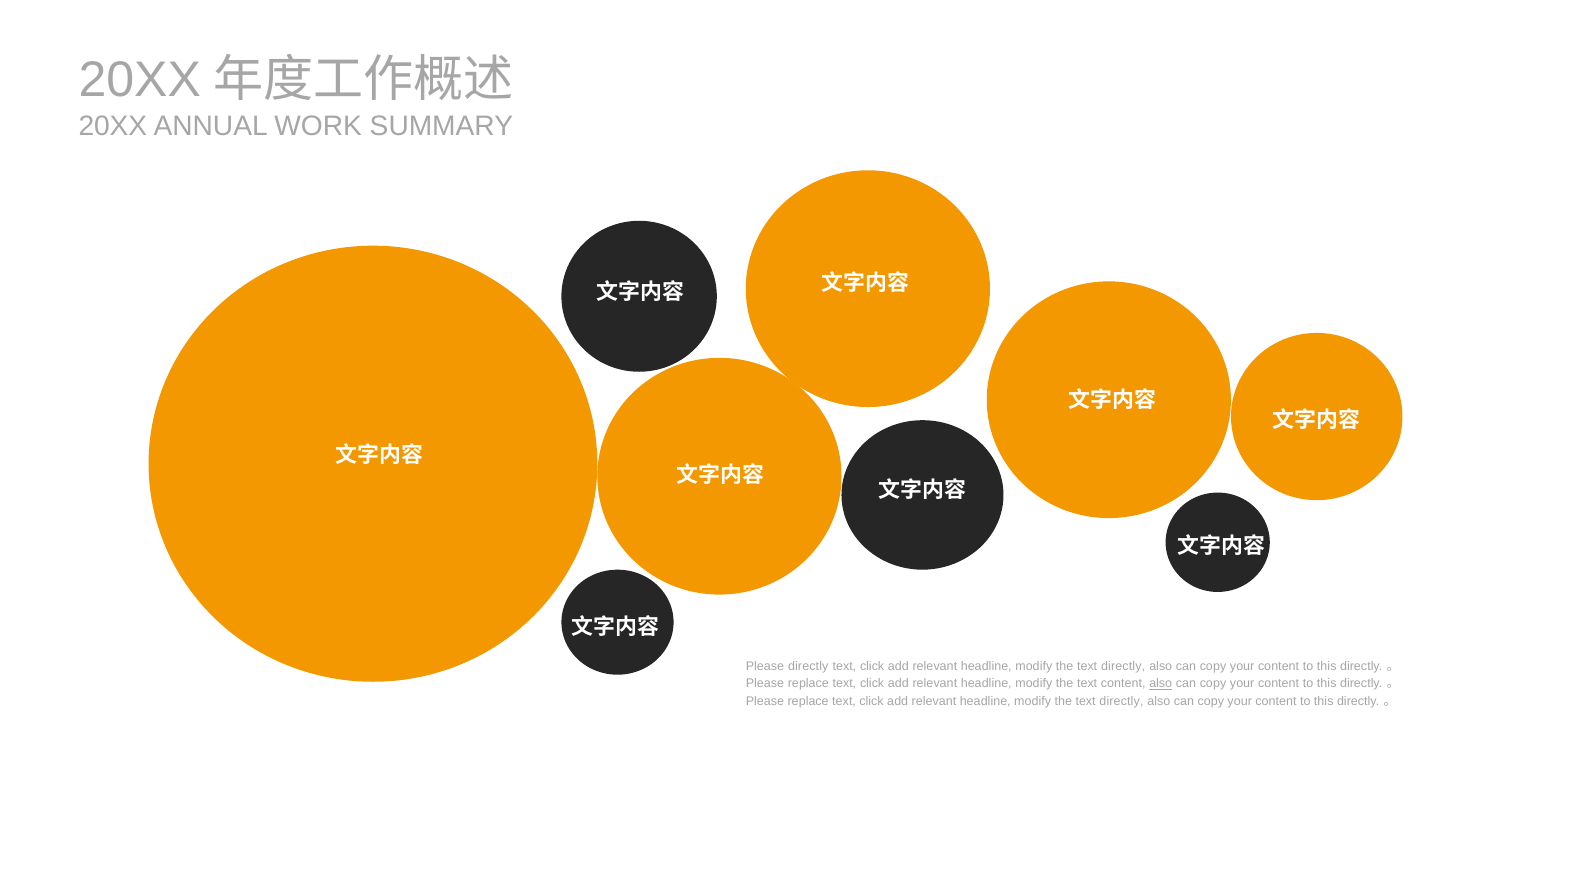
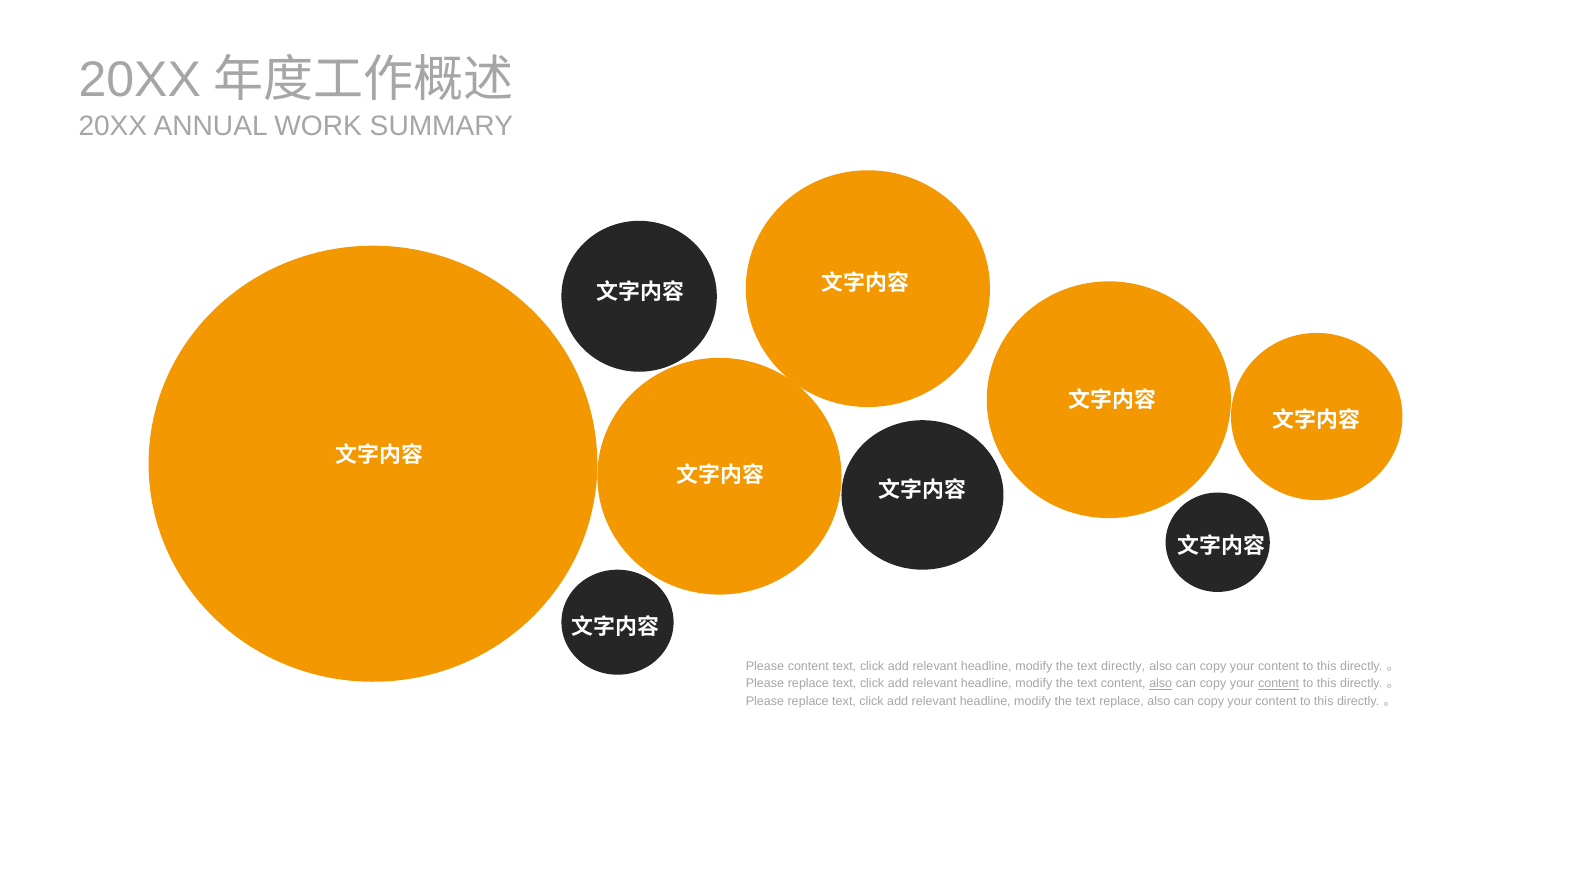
Please directly: directly -> content
content at (1279, 684) underline: none -> present
directly at (1121, 702): directly -> replace
